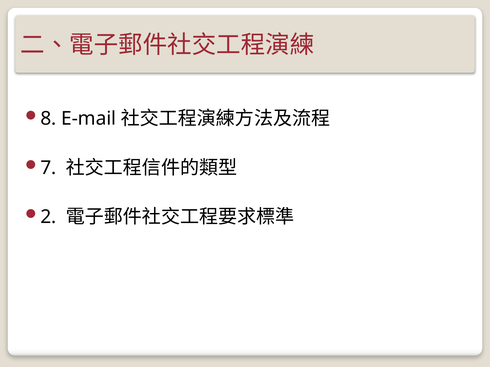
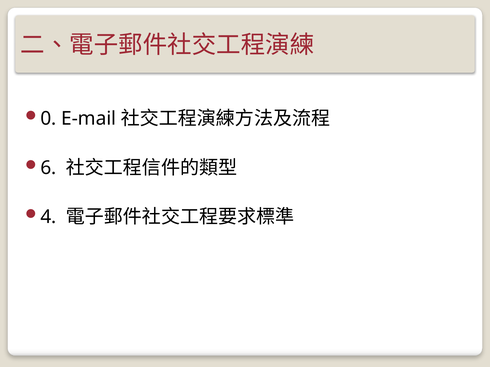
8: 8 -> 0
7: 7 -> 6
2: 2 -> 4
